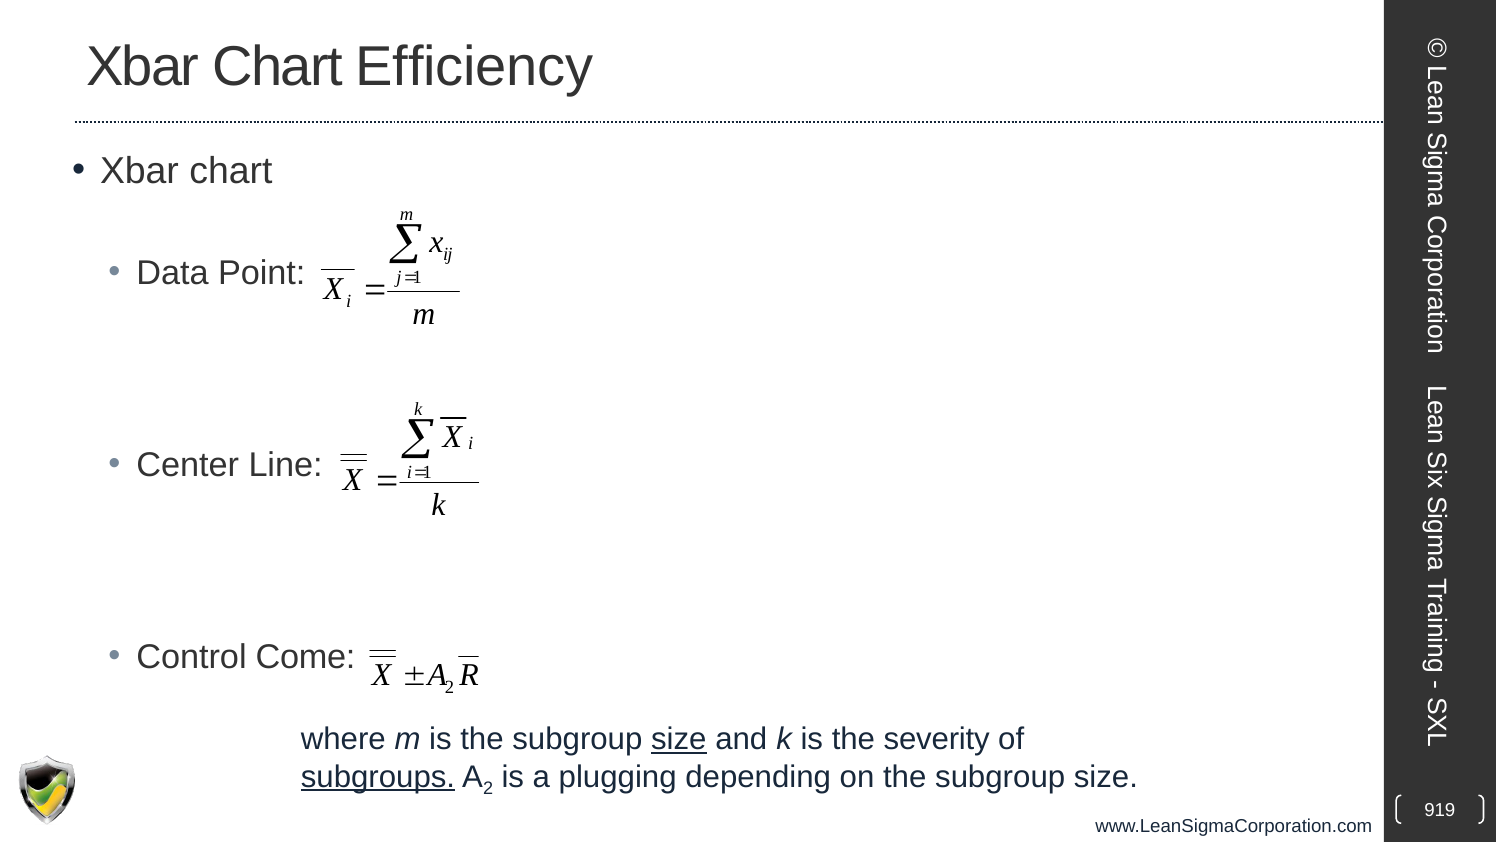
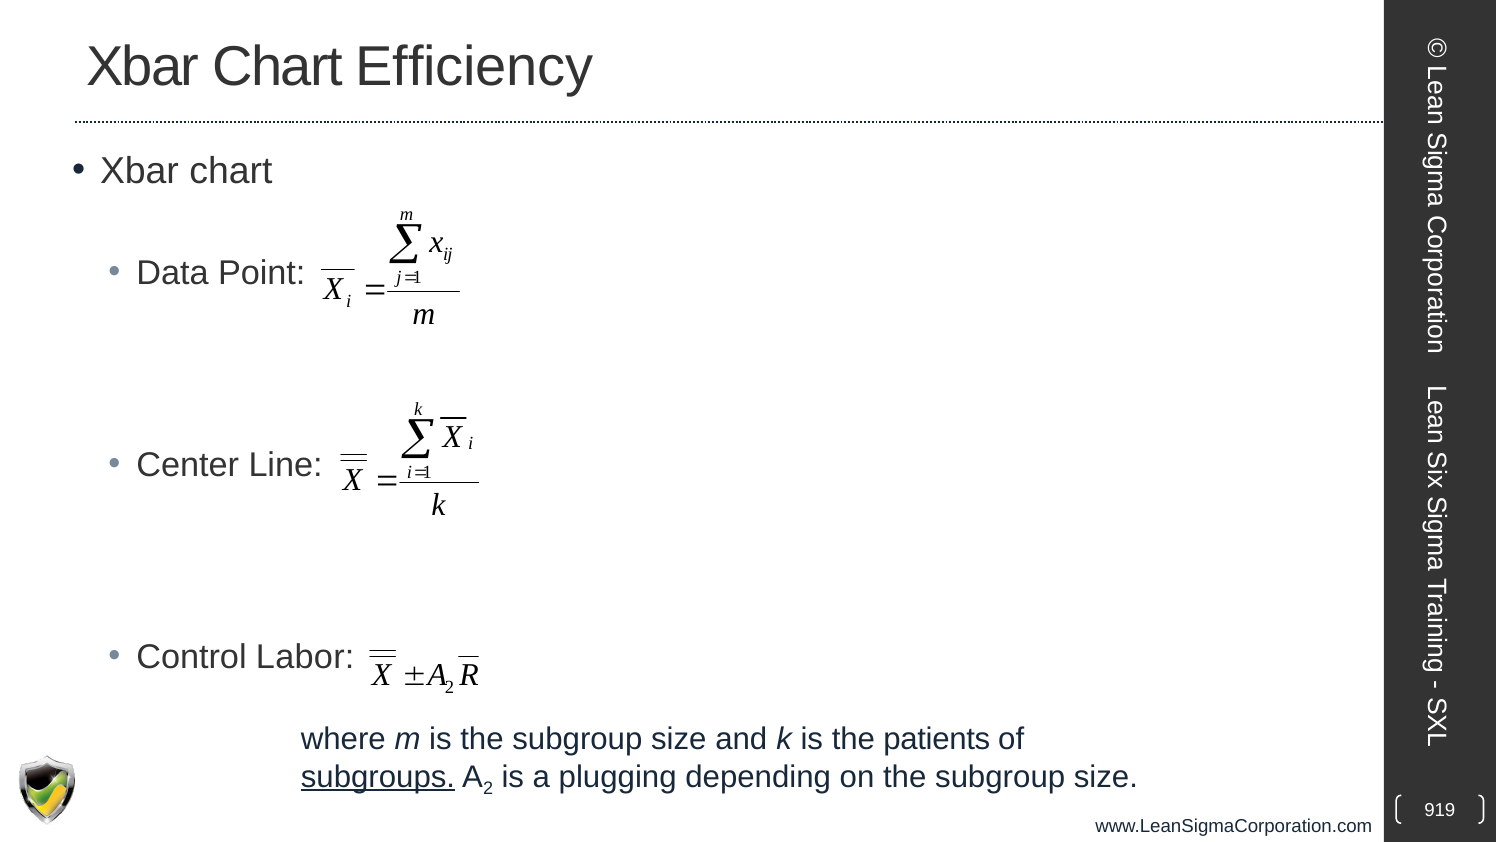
Come: Come -> Labor
size at (679, 739) underline: present -> none
severity: severity -> patients
